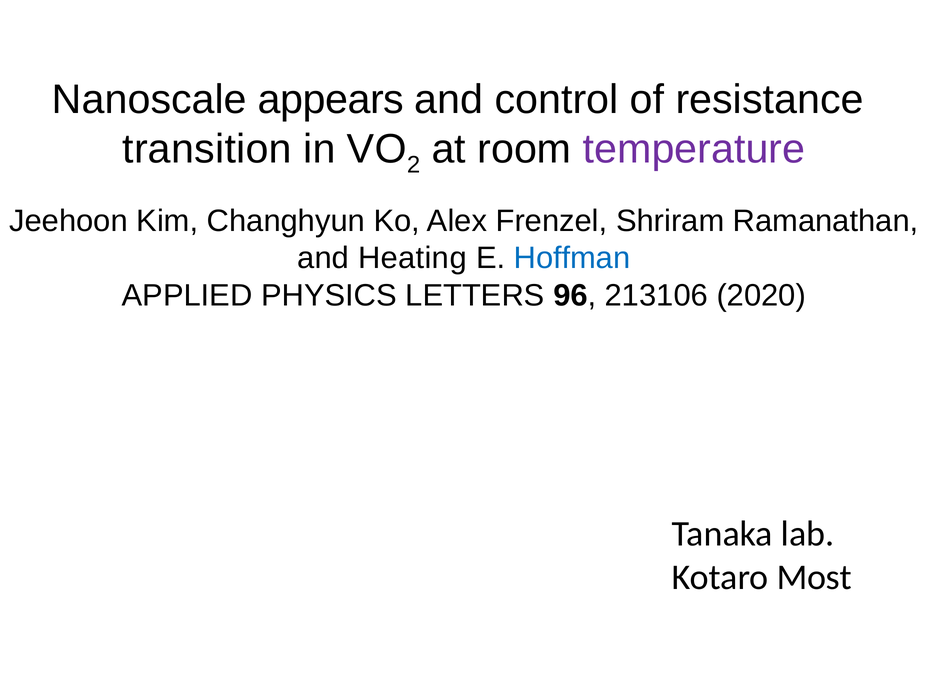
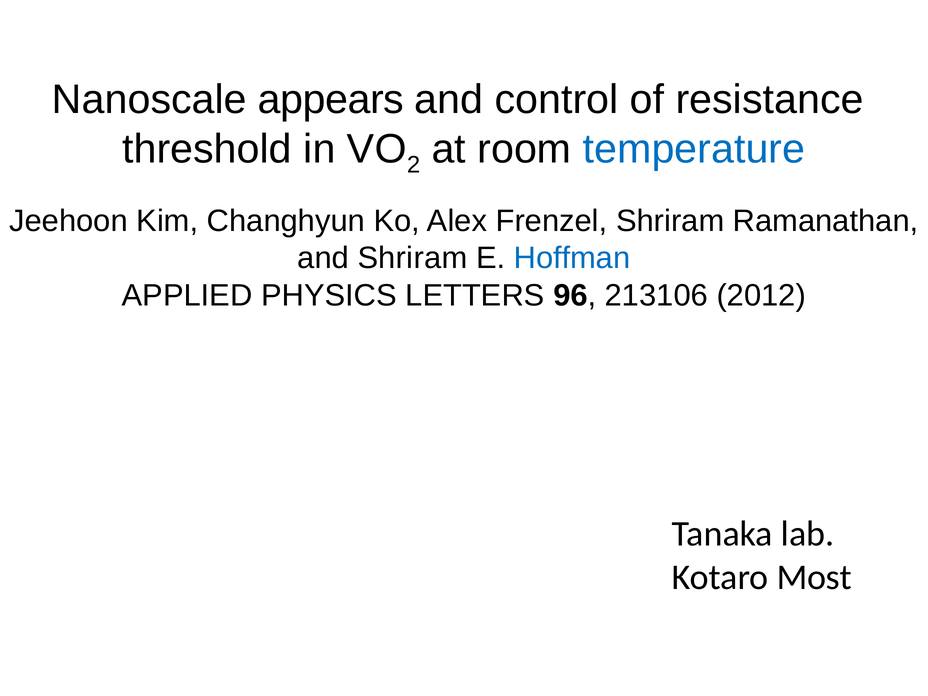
transition: transition -> threshold
temperature colour: purple -> blue
and Heating: Heating -> Shriram
2020: 2020 -> 2012
